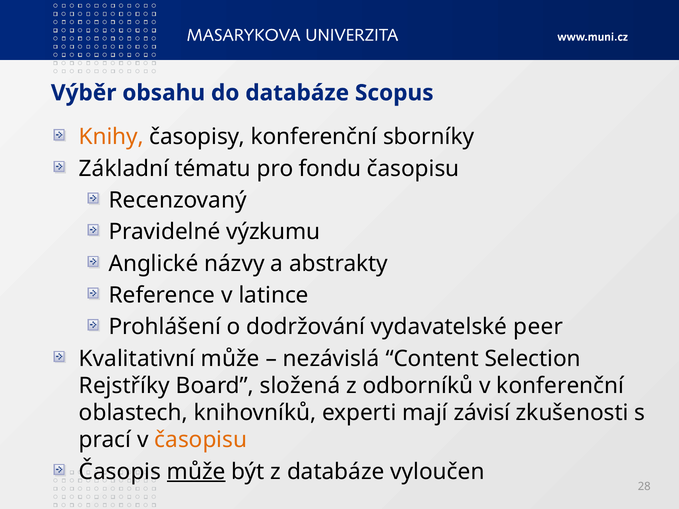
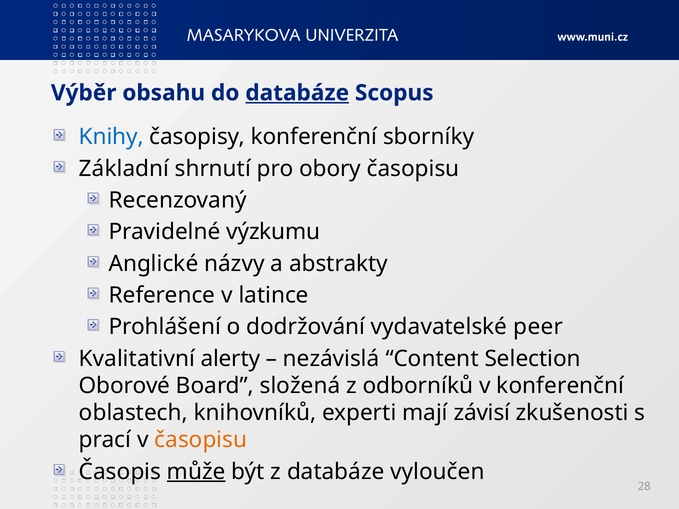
databáze at (297, 93) underline: none -> present
Knihy colour: orange -> blue
tématu: tématu -> shrnutí
fondu: fondu -> obory
Kvalitativní může: může -> alerty
Rejstříky: Rejstříky -> Oborové
